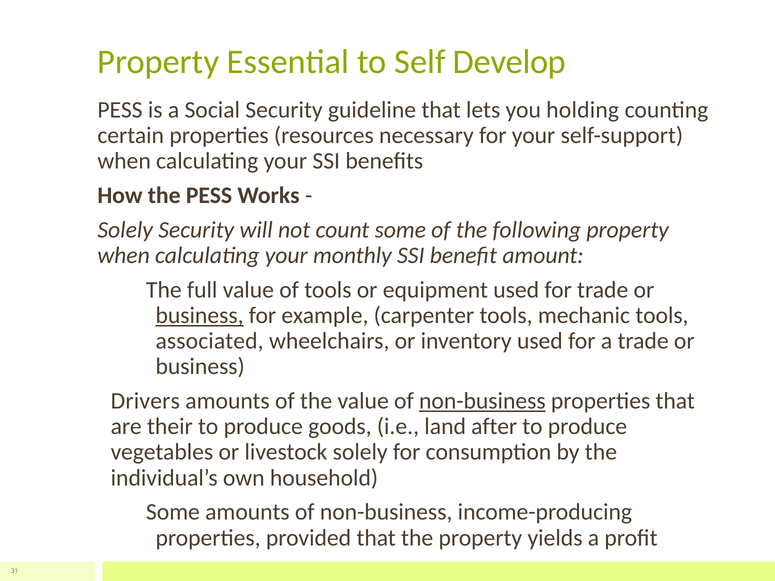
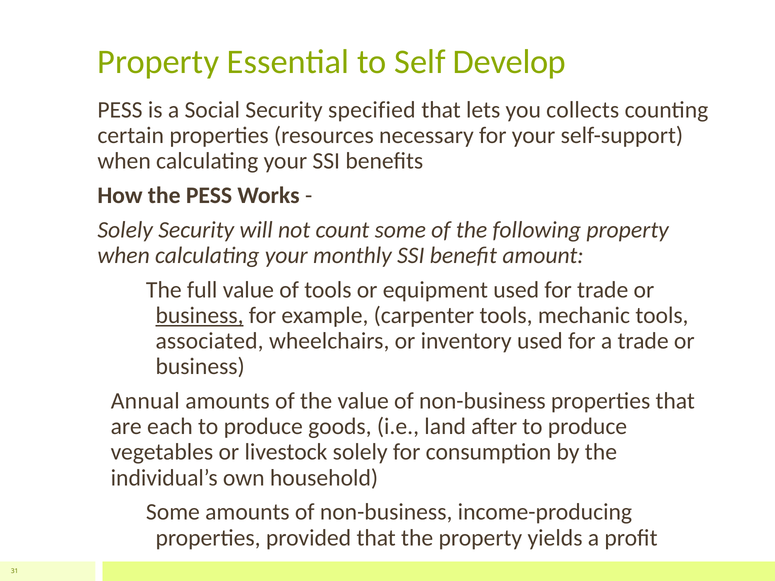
guideline: guideline -> specified
holding: holding -> collects
Drivers: Drivers -> Annual
non-business at (482, 401) underline: present -> none
their: their -> each
